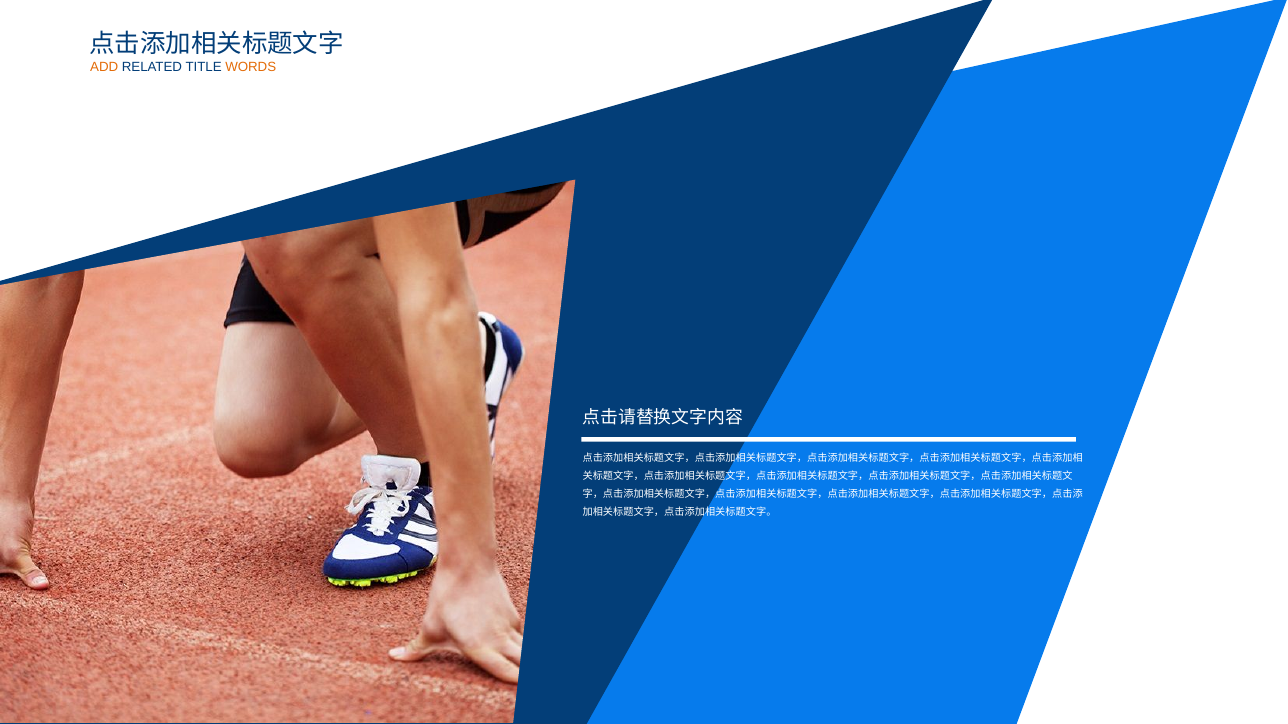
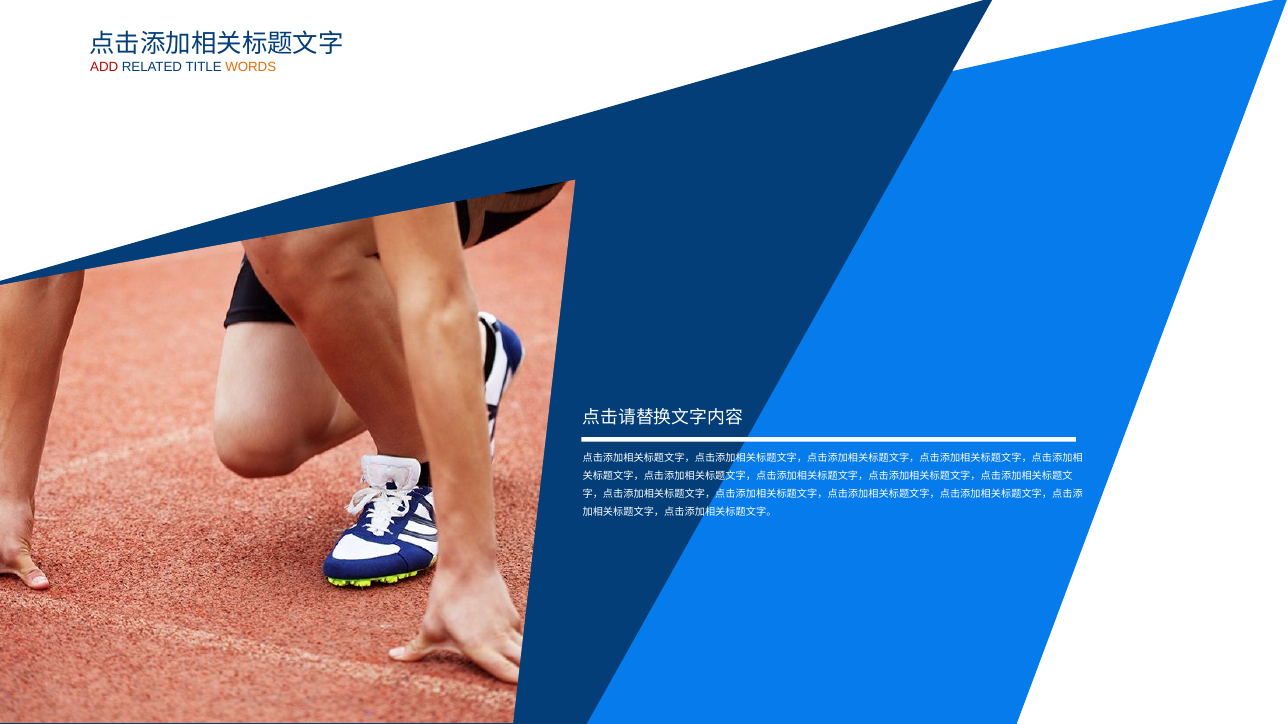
ADD colour: orange -> red
